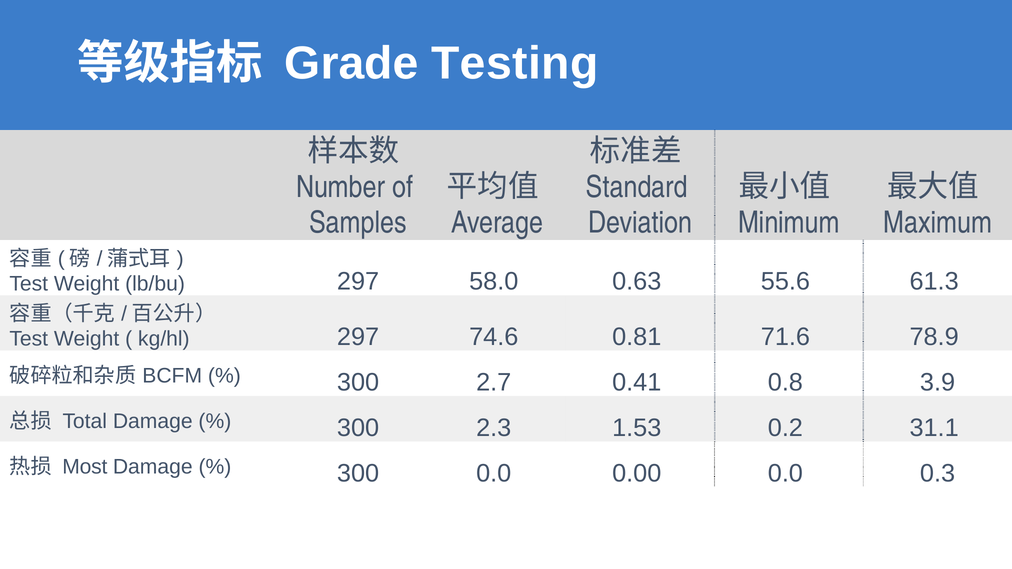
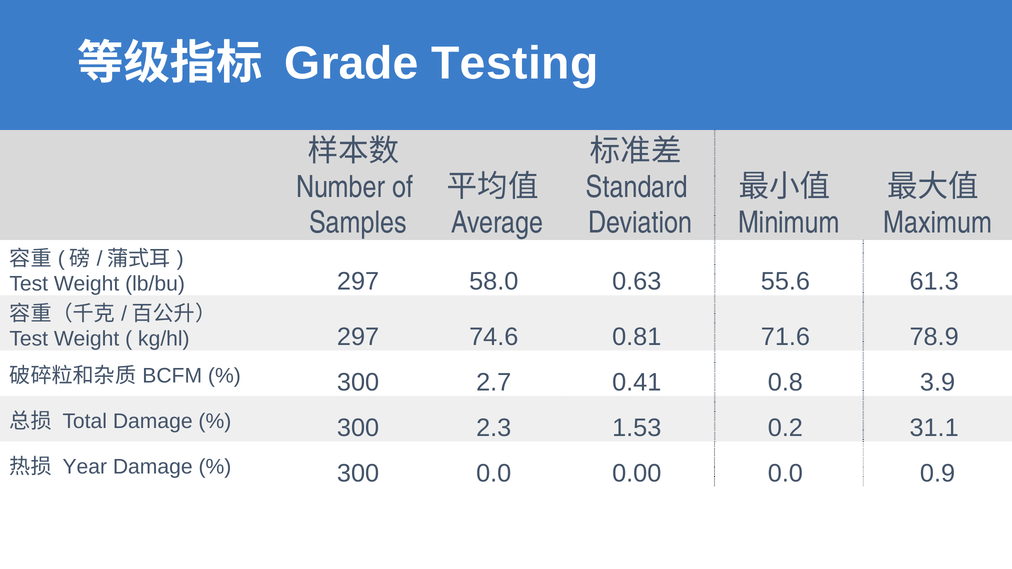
Most: Most -> Year
0.3: 0.3 -> 0.9
